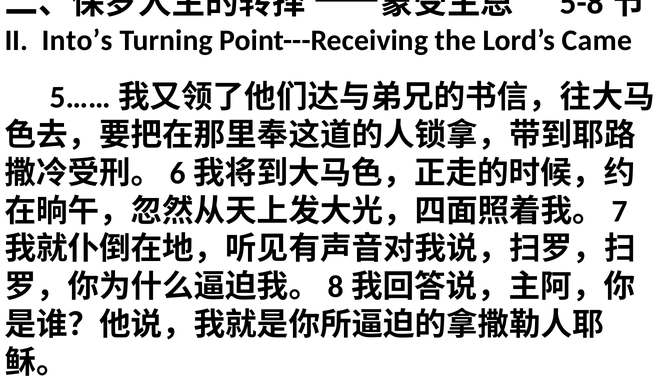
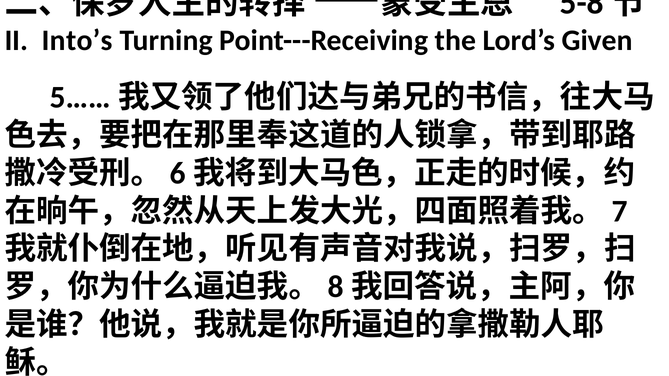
Came: Came -> Given
